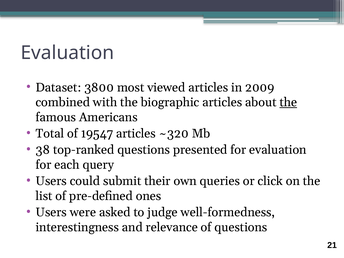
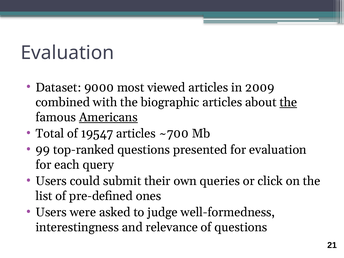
3800: 3800 -> 9000
Americans underline: none -> present
~320: ~320 -> ~700
38: 38 -> 99
